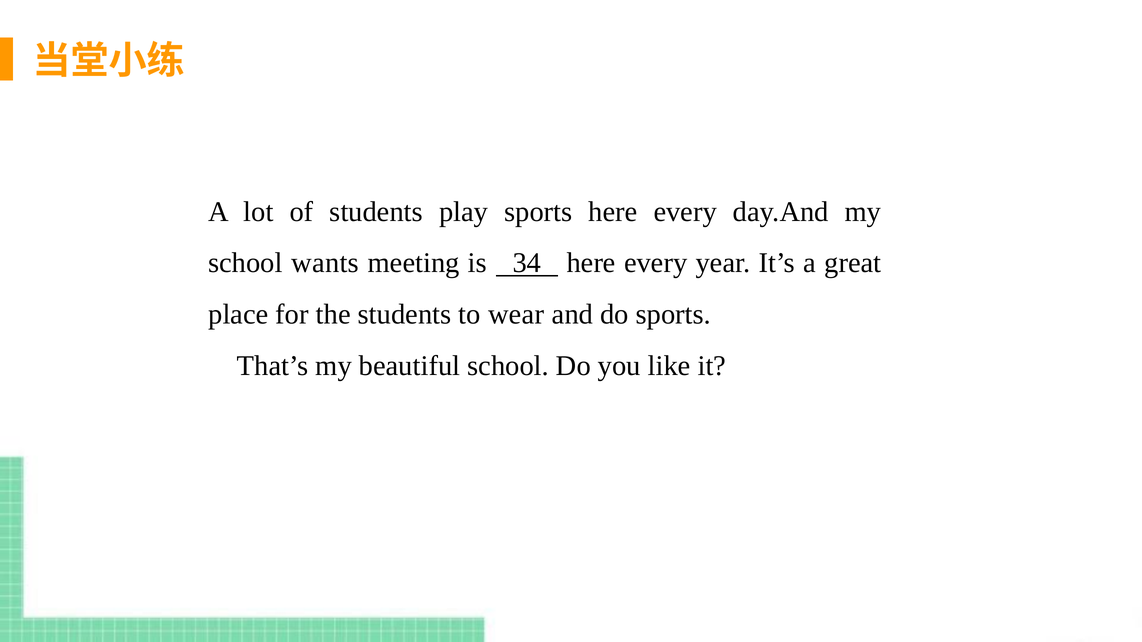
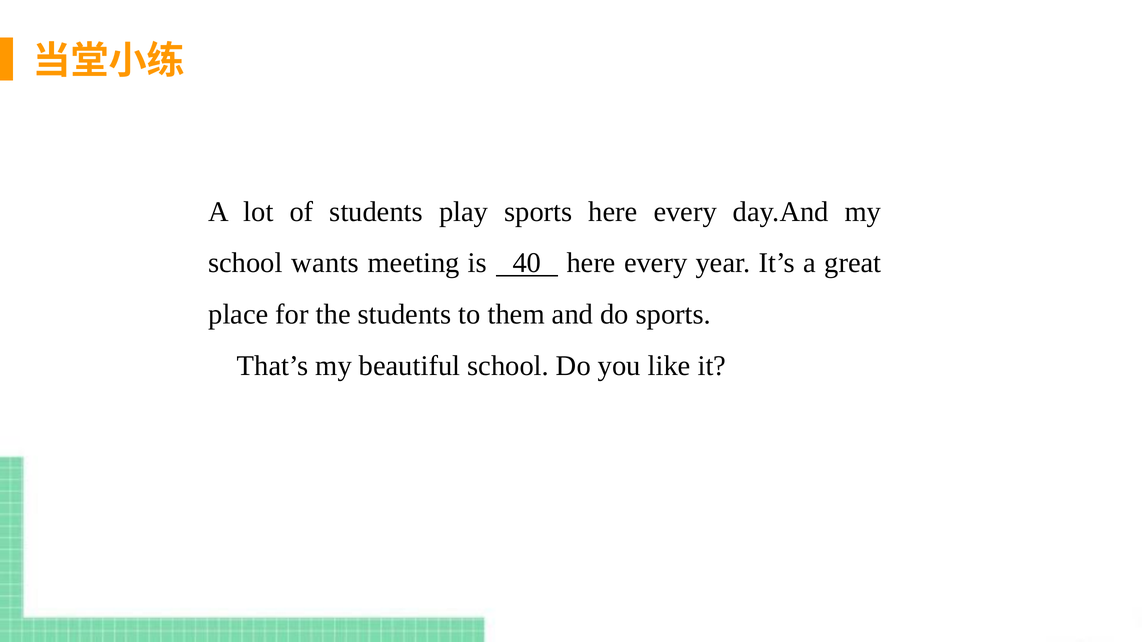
34: 34 -> 40
wear: wear -> them
